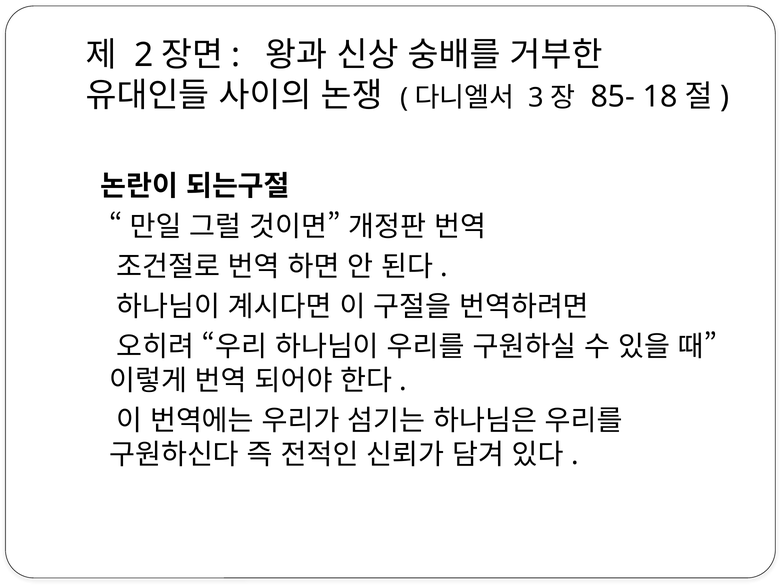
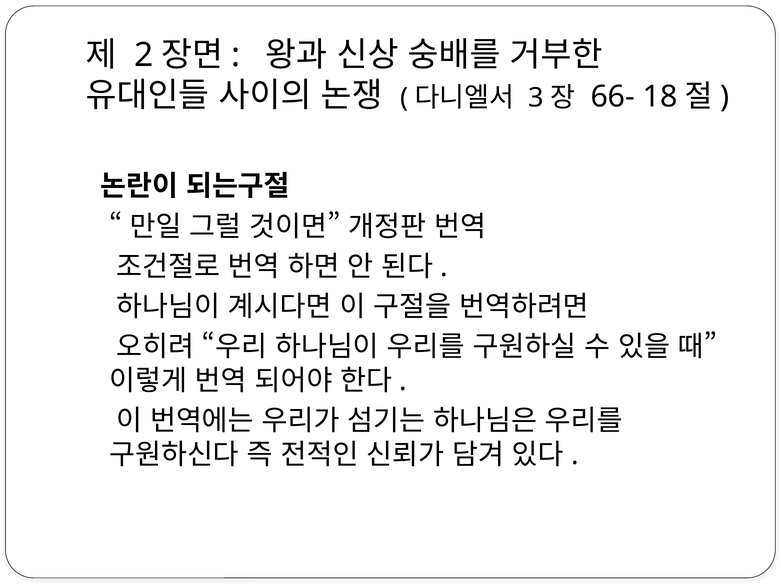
85-: 85- -> 66-
